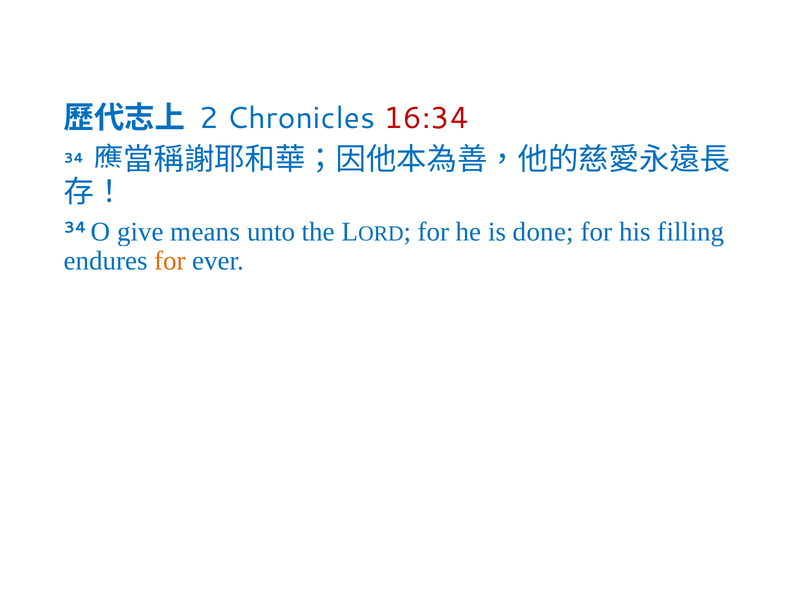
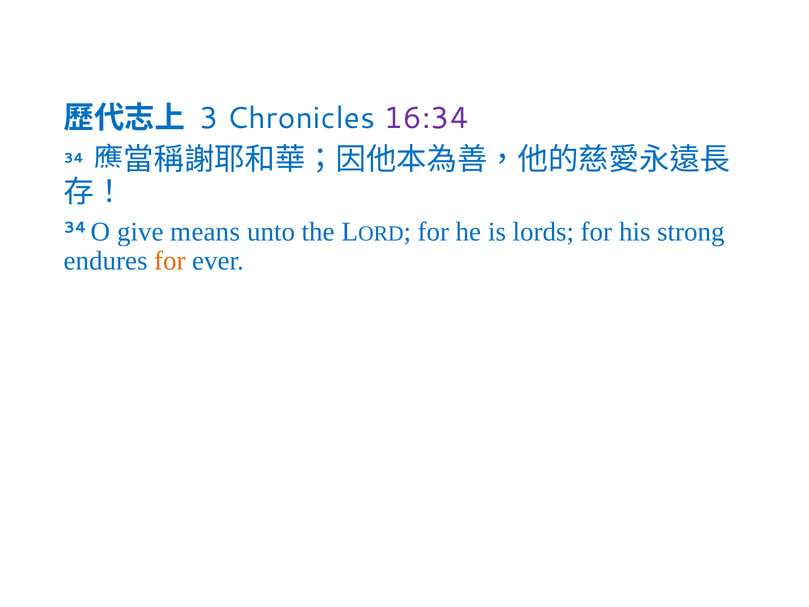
2: 2 -> 3
16:34 colour: red -> purple
done: done -> lords
filling: filling -> strong
